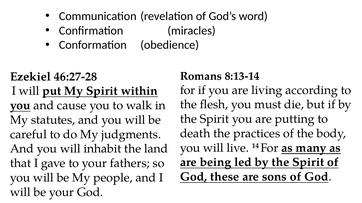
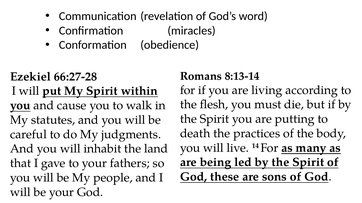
46:27-28: 46:27-28 -> 66:27-28
